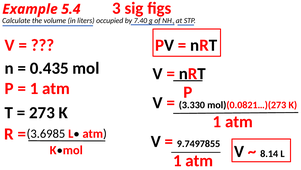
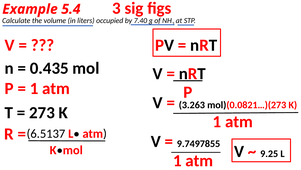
3.330: 3.330 -> 3.263
3.6985: 3.6985 -> 6.5137
8.14: 8.14 -> 9.25
